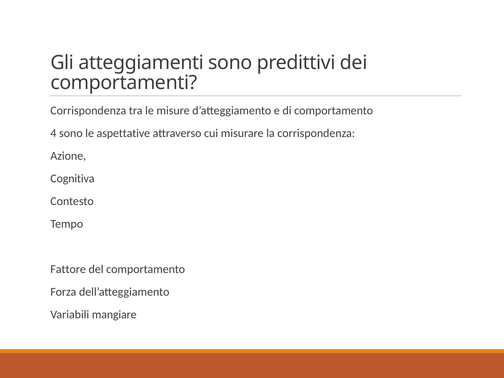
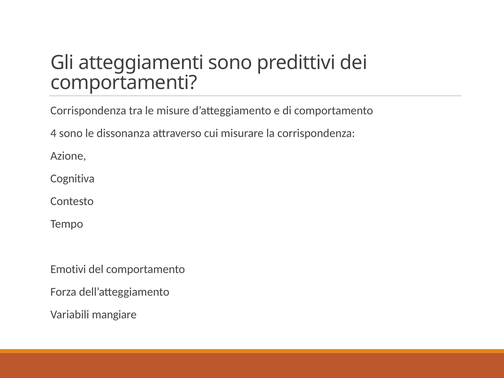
aspettative: aspettative -> dissonanza
Fattore: Fattore -> Emotivi
